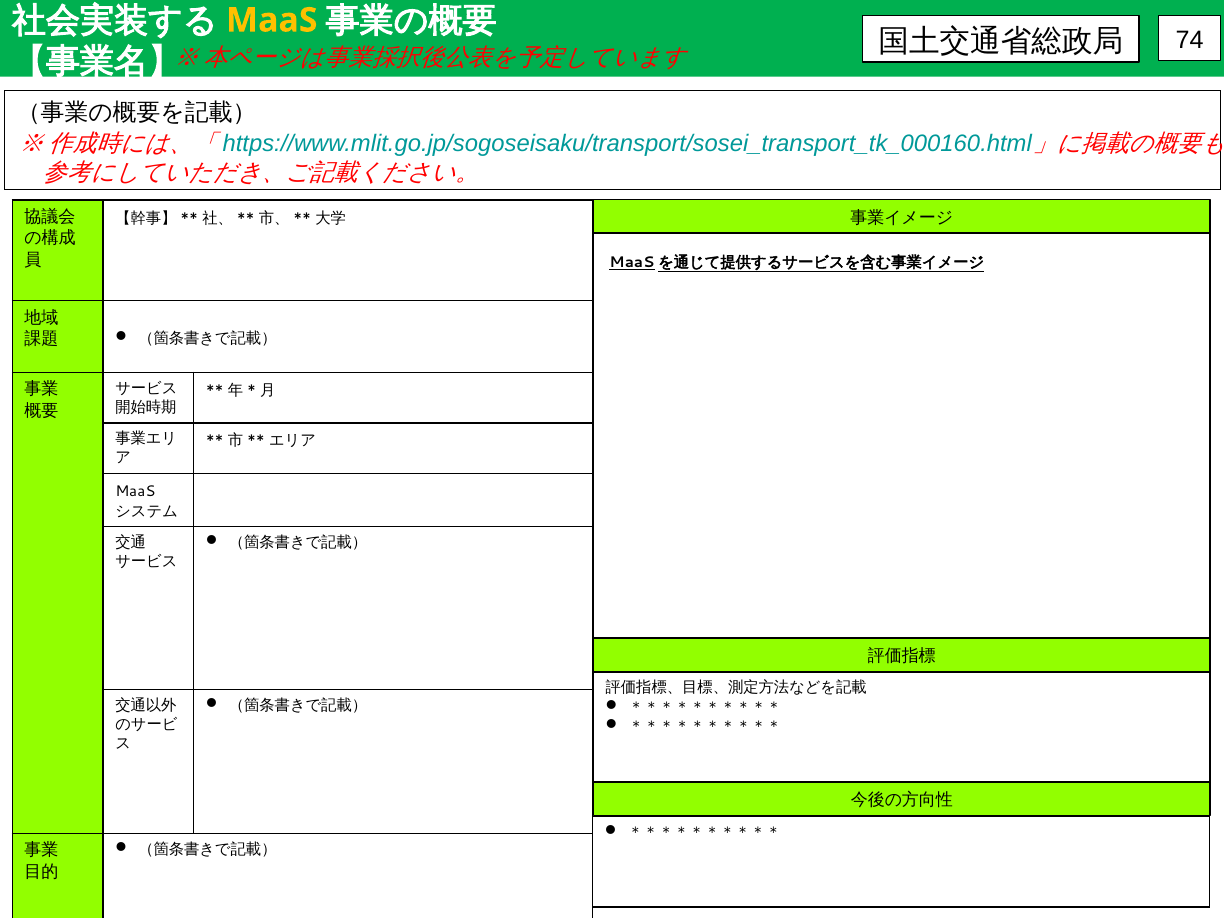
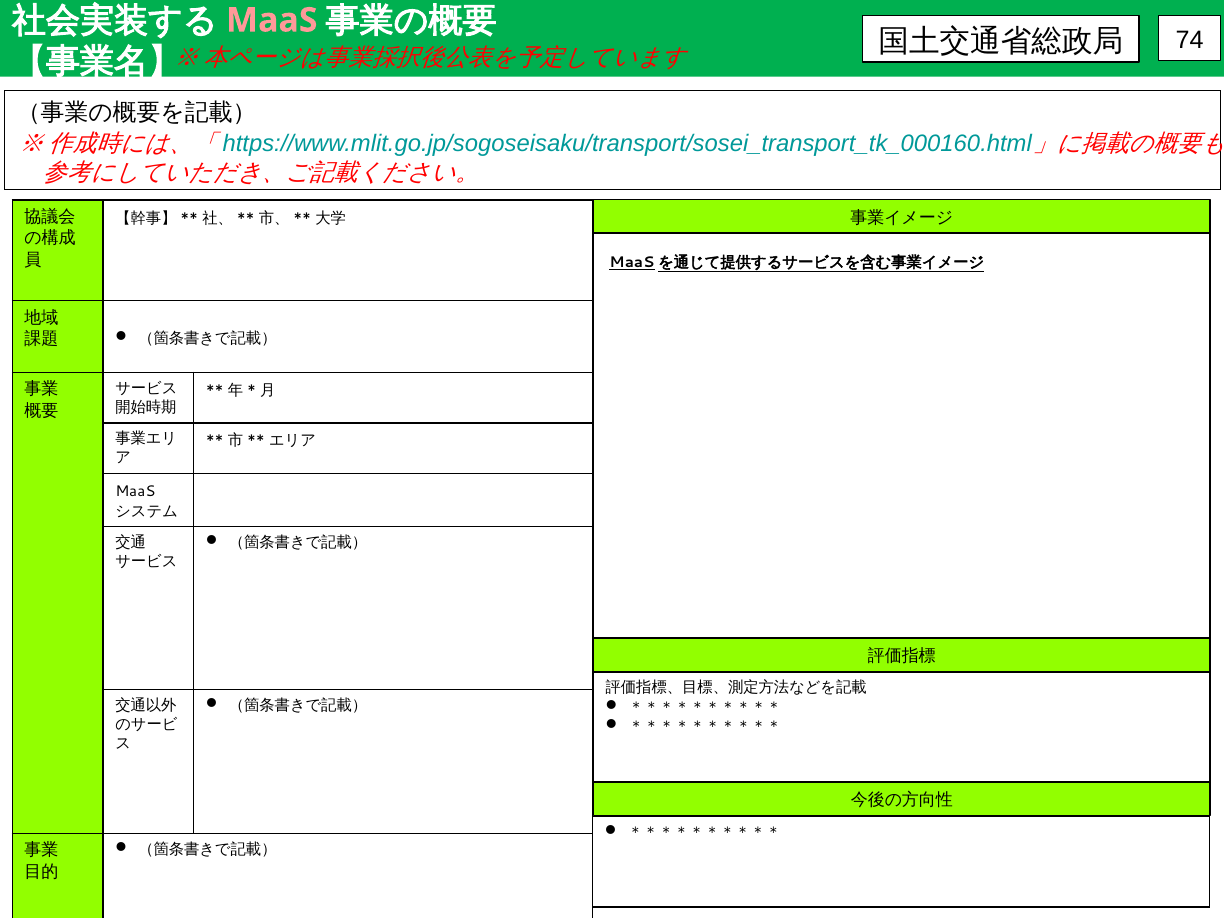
MaaS at (272, 20) colour: yellow -> pink
